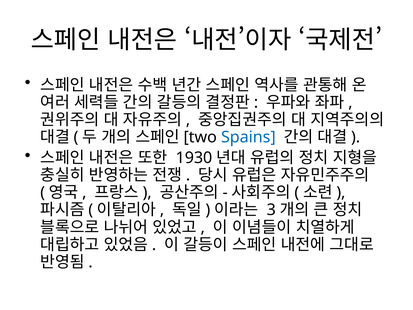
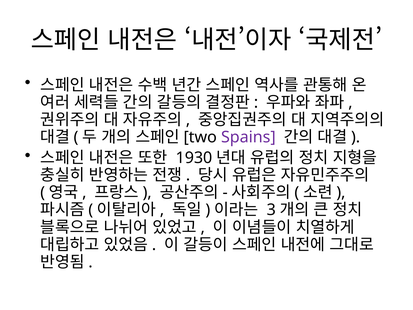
Spains colour: blue -> purple
